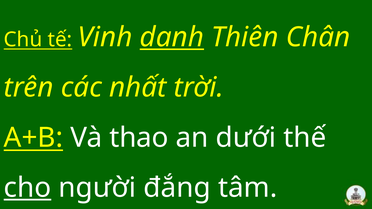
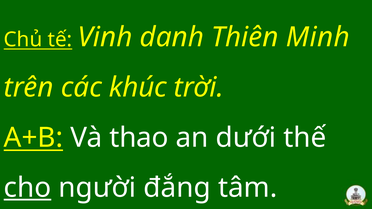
danh underline: present -> none
Chân: Chân -> Minh
nhất: nhất -> khúc
